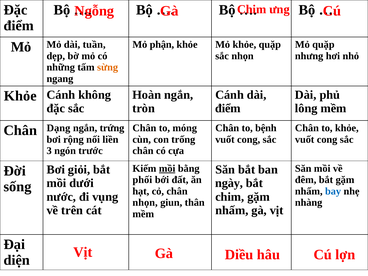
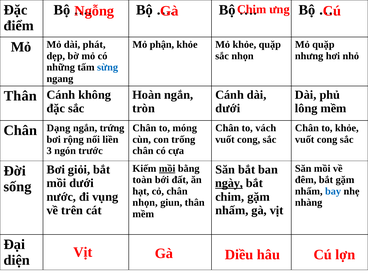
tuần: tuần -> phát
sừng colour: orange -> blue
Khỏe at (20, 96): Khỏe -> Thân
điểm at (228, 108): điểm -> dưới
bệnh: bệnh -> vách
phối: phối -> toàn
ngày underline: none -> present
